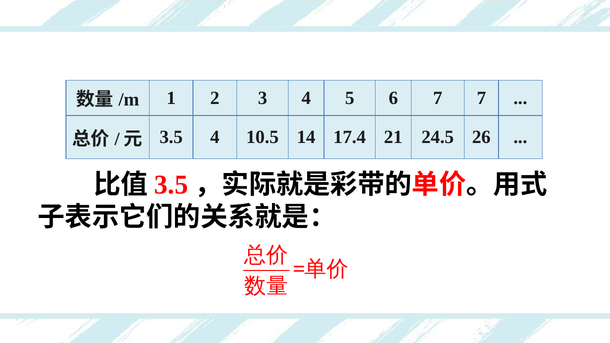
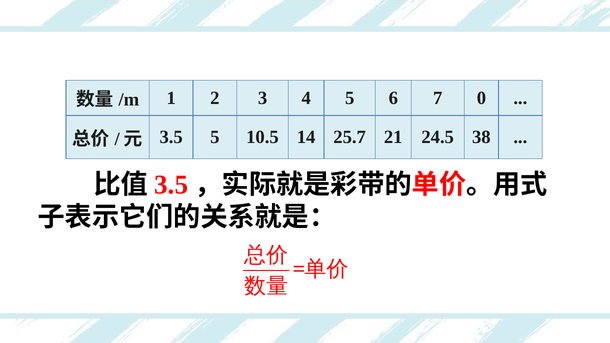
7 7: 7 -> 0
3.5 4: 4 -> 5
17.4: 17.4 -> 25.7
26: 26 -> 38
